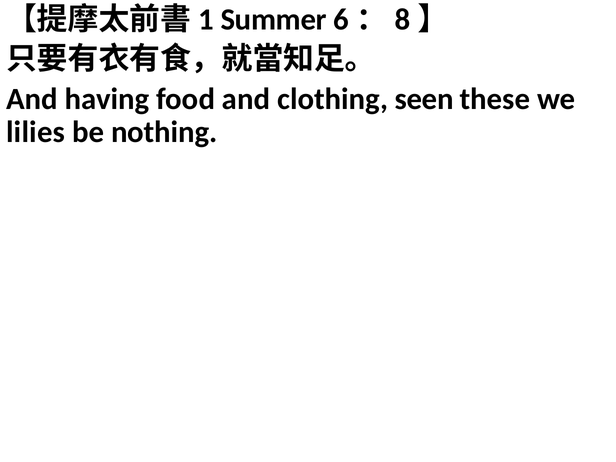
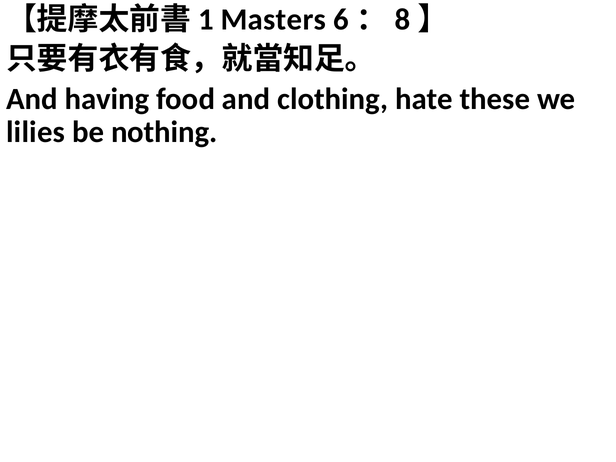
Summer: Summer -> Masters
seen: seen -> hate
